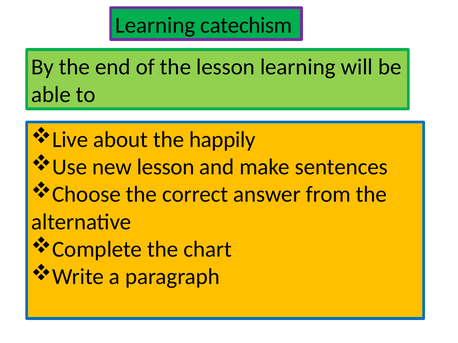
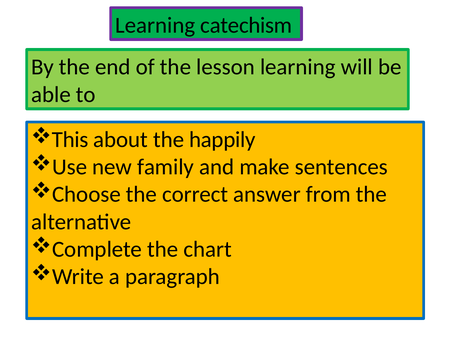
Live: Live -> This
new lesson: lesson -> family
